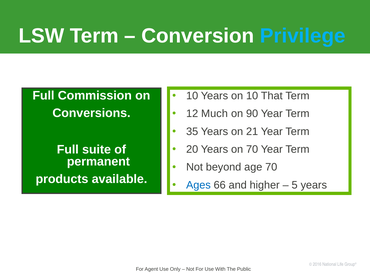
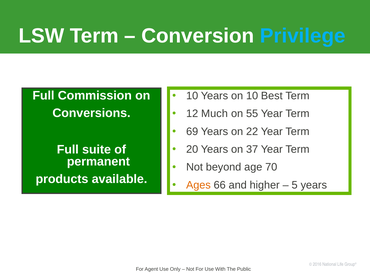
That: That -> Best
90: 90 -> 55
35: 35 -> 69
21: 21 -> 22
on 70: 70 -> 37
Ages colour: blue -> orange
